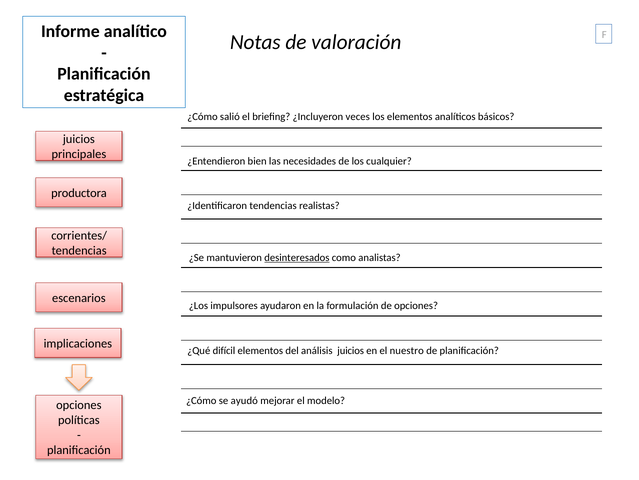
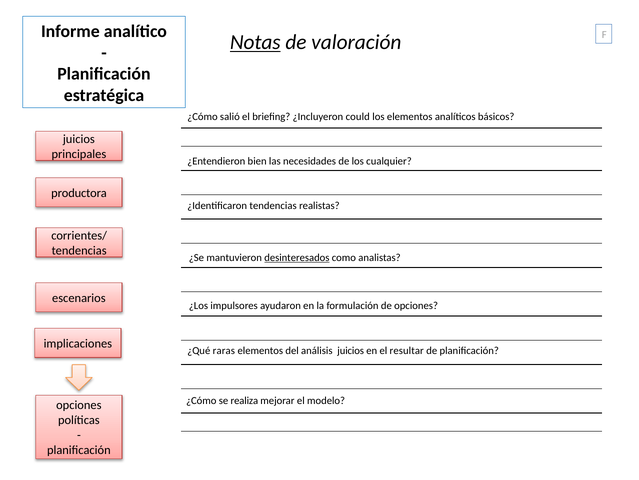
Notas underline: none -> present
veces: veces -> could
difícil: difícil -> raras
nuestro: nuestro -> resultar
ayudó: ayudó -> realiza
